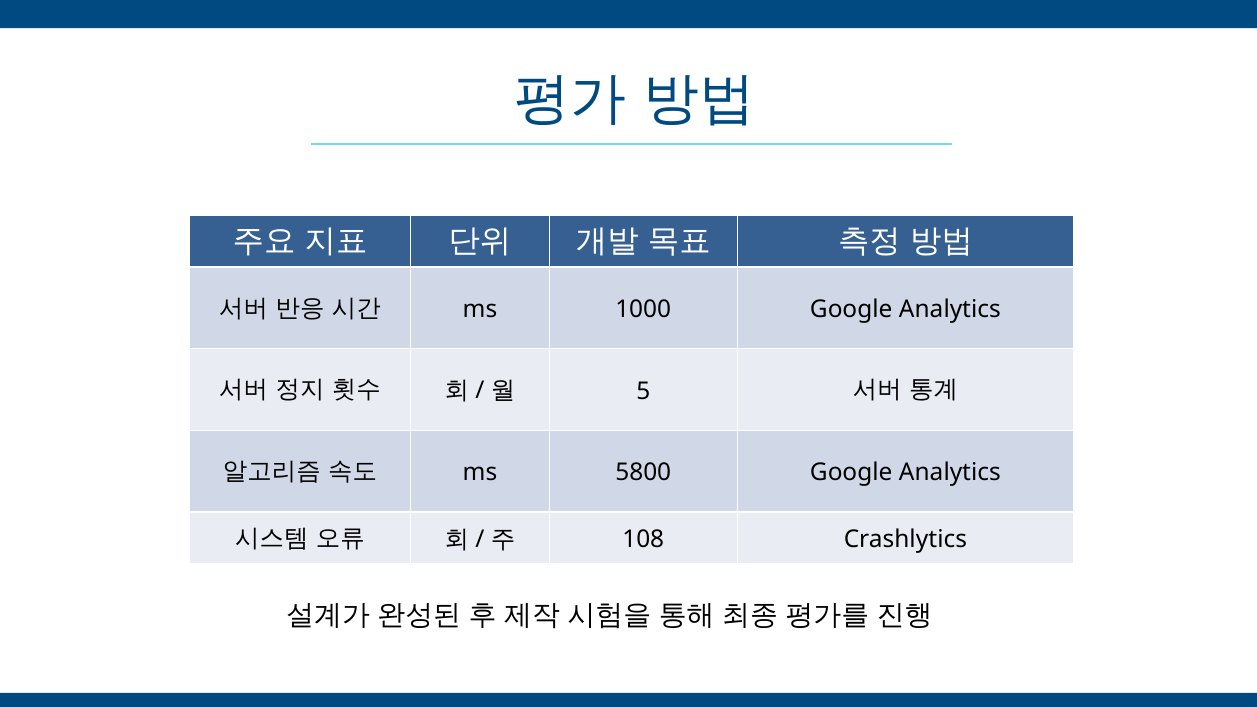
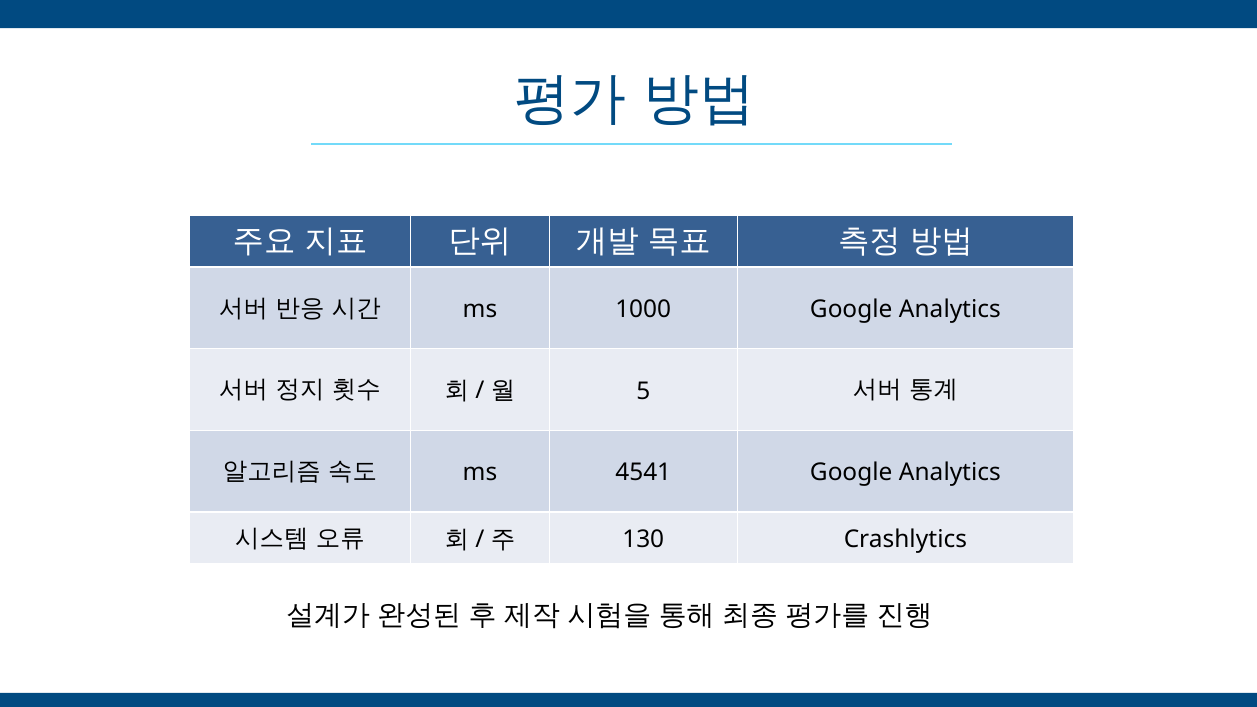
5800: 5800 -> 4541
108: 108 -> 130
